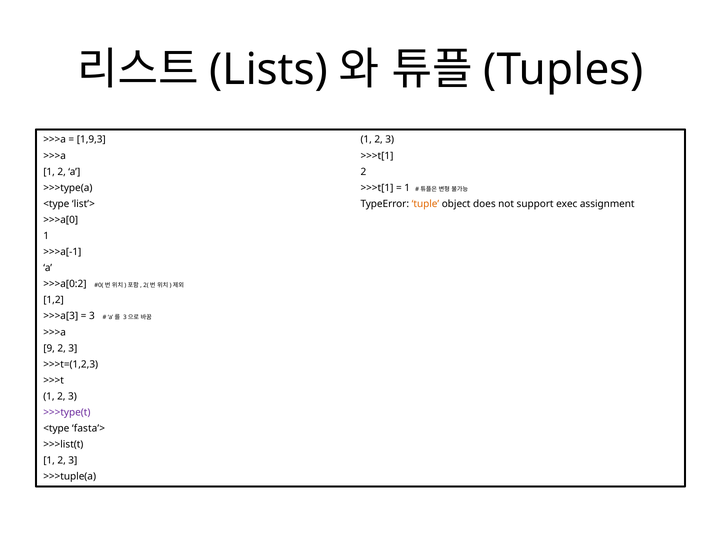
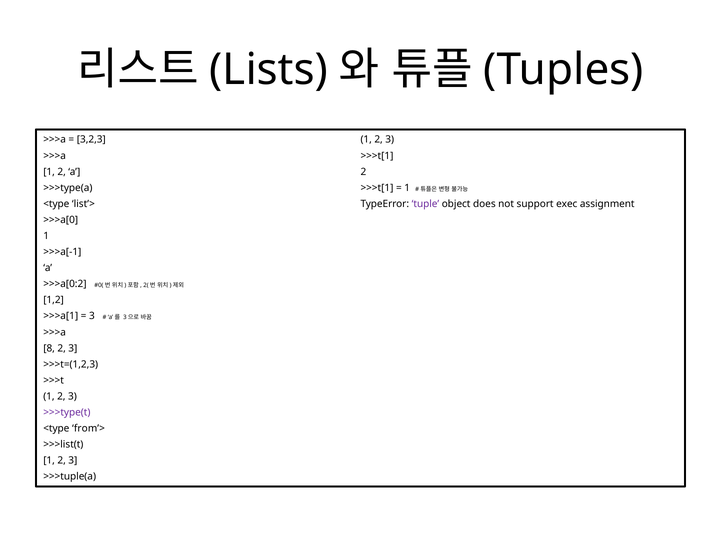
1,9,3: 1,9,3 -> 3,2,3
tuple colour: orange -> purple
>>>a[3: >>>a[3 -> >>>a[1
9: 9 -> 8
fasta’>: fasta’> -> from’>
